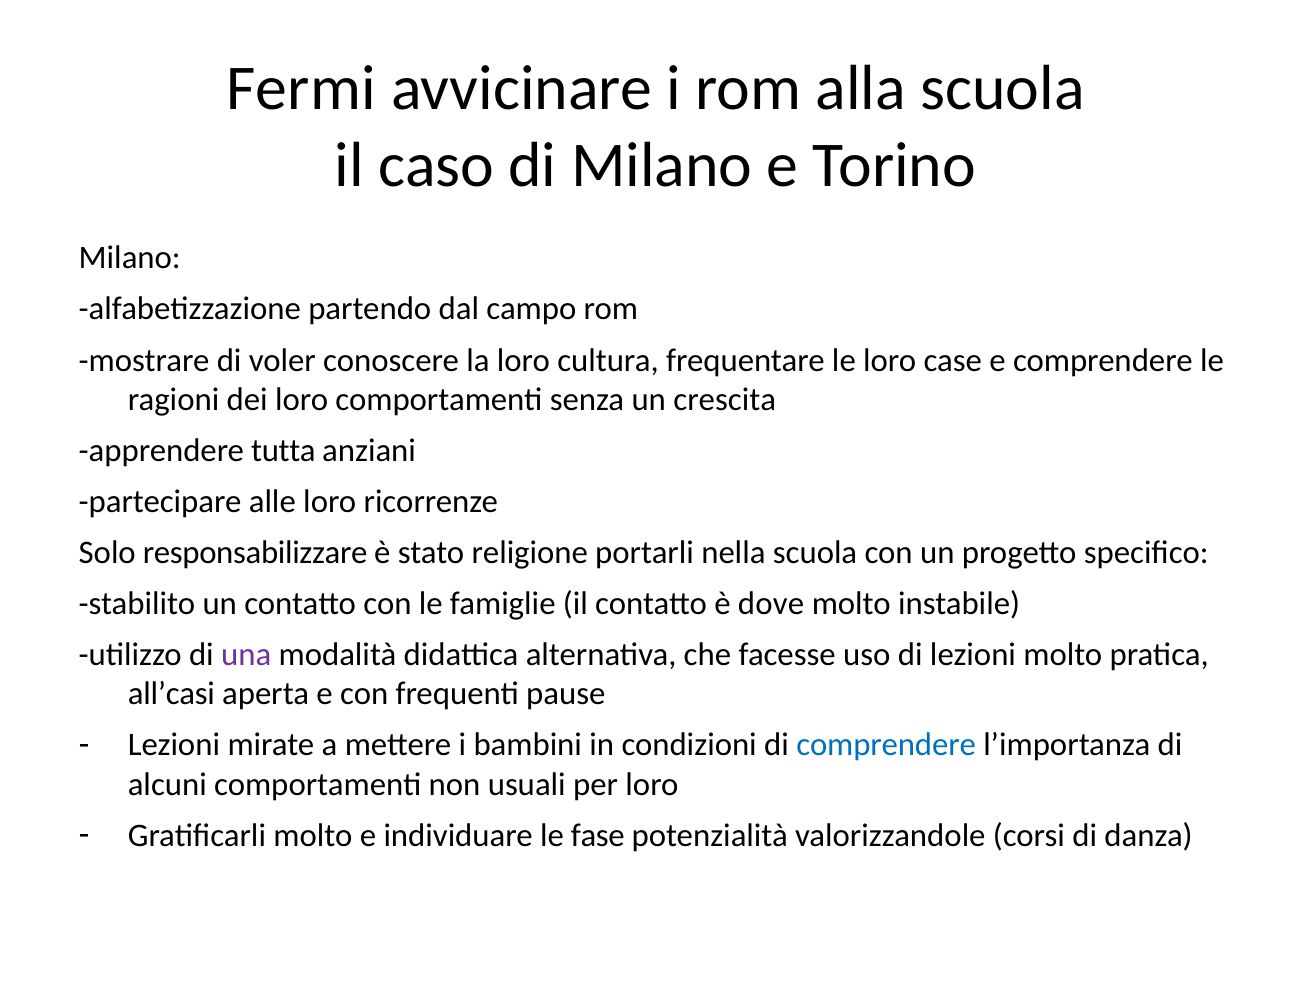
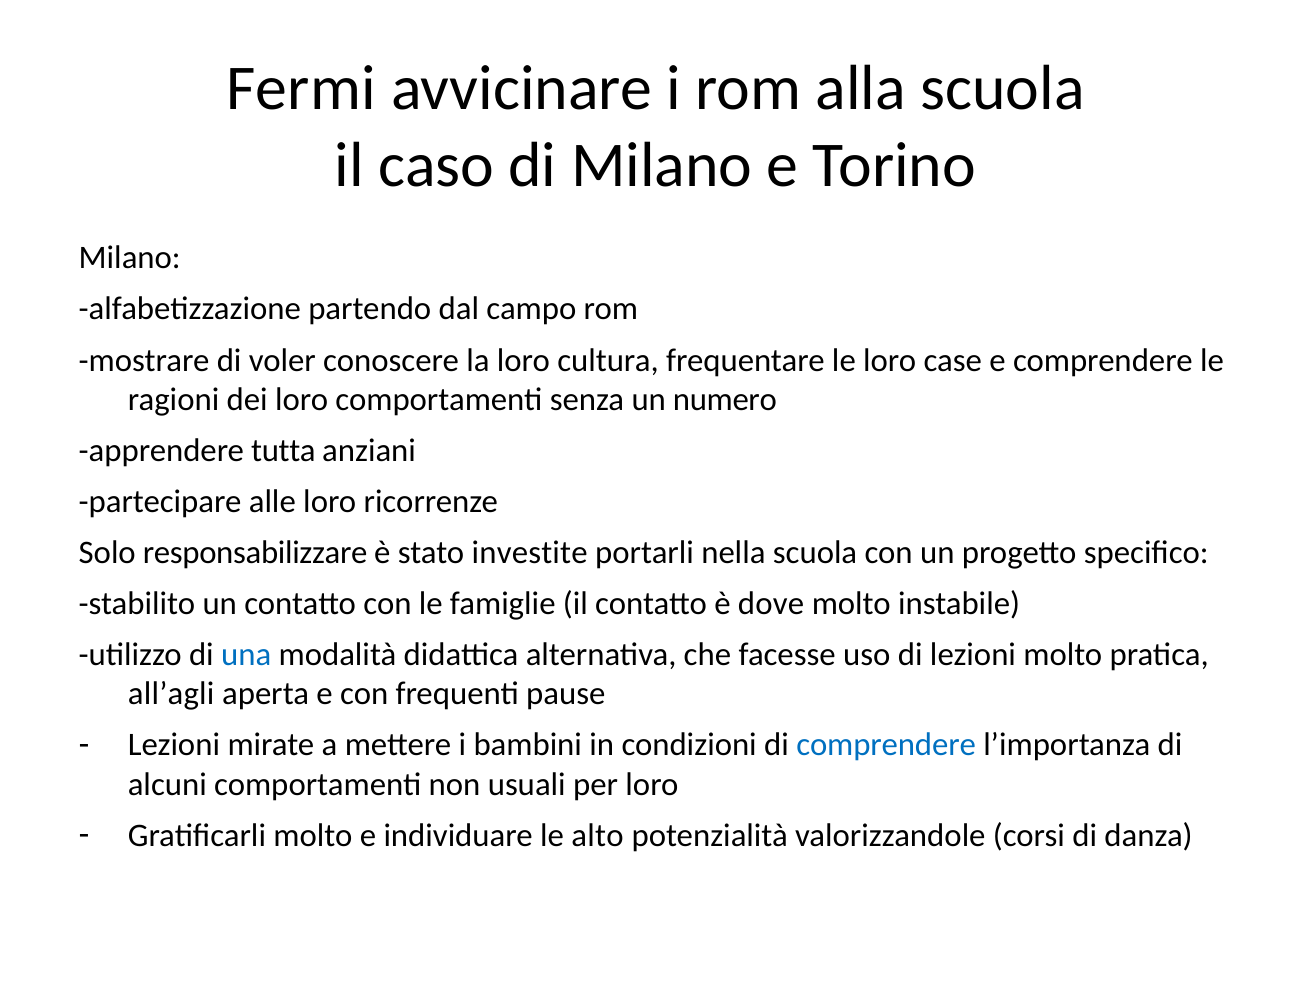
crescita: crescita -> numero
religione: religione -> investite
una colour: purple -> blue
all’casi: all’casi -> all’agli
fase: fase -> alto
